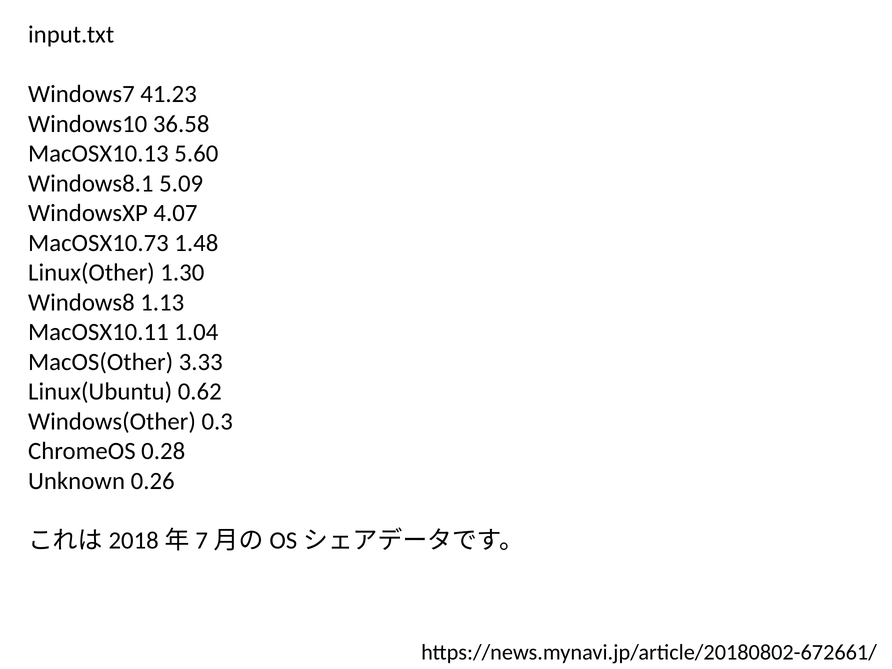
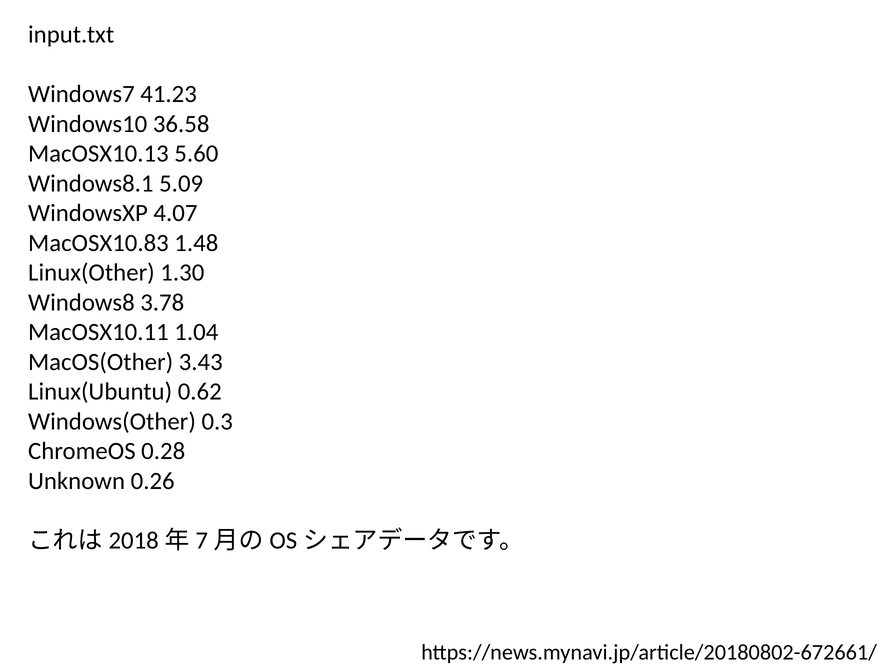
MacOSX10.73: MacOSX10.73 -> MacOSX10.83
1.13: 1.13 -> 3.78
3.33: 3.33 -> 3.43
